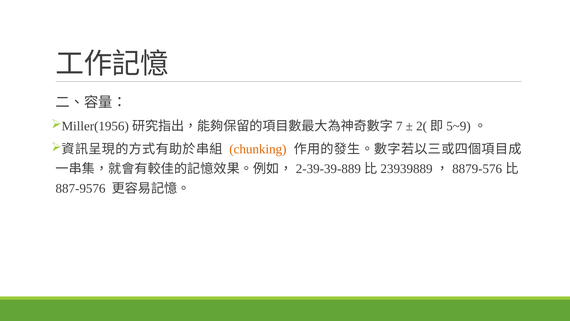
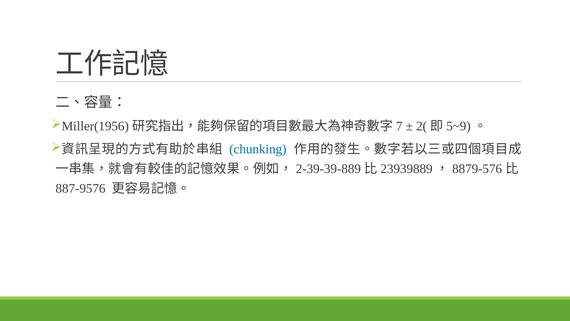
chunking colour: orange -> blue
